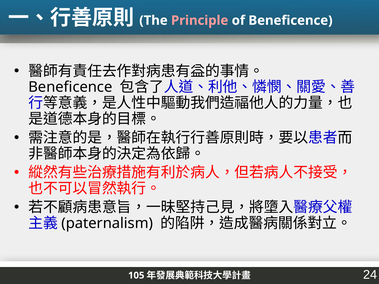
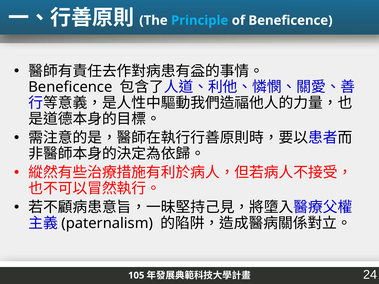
Principle colour: pink -> light blue
